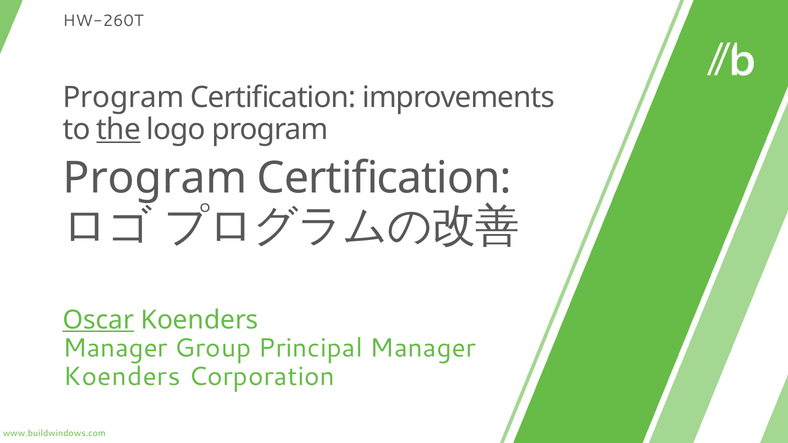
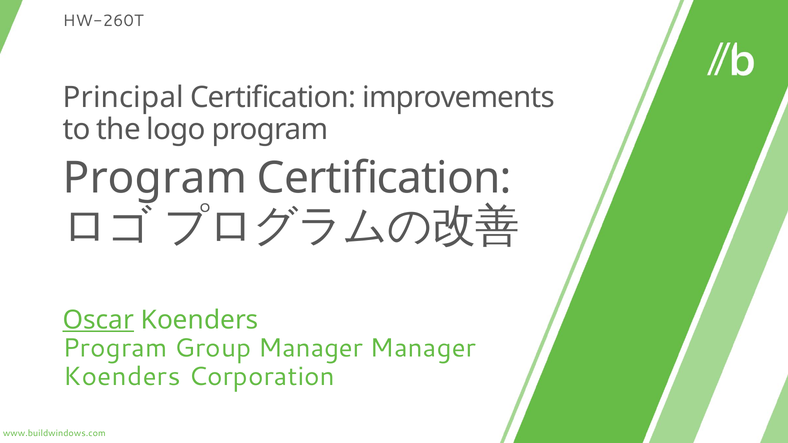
Program at (123, 98): Program -> Principal
the underline: present -> none
Manager at (115, 349): Manager -> Program
Group Principal: Principal -> Manager
